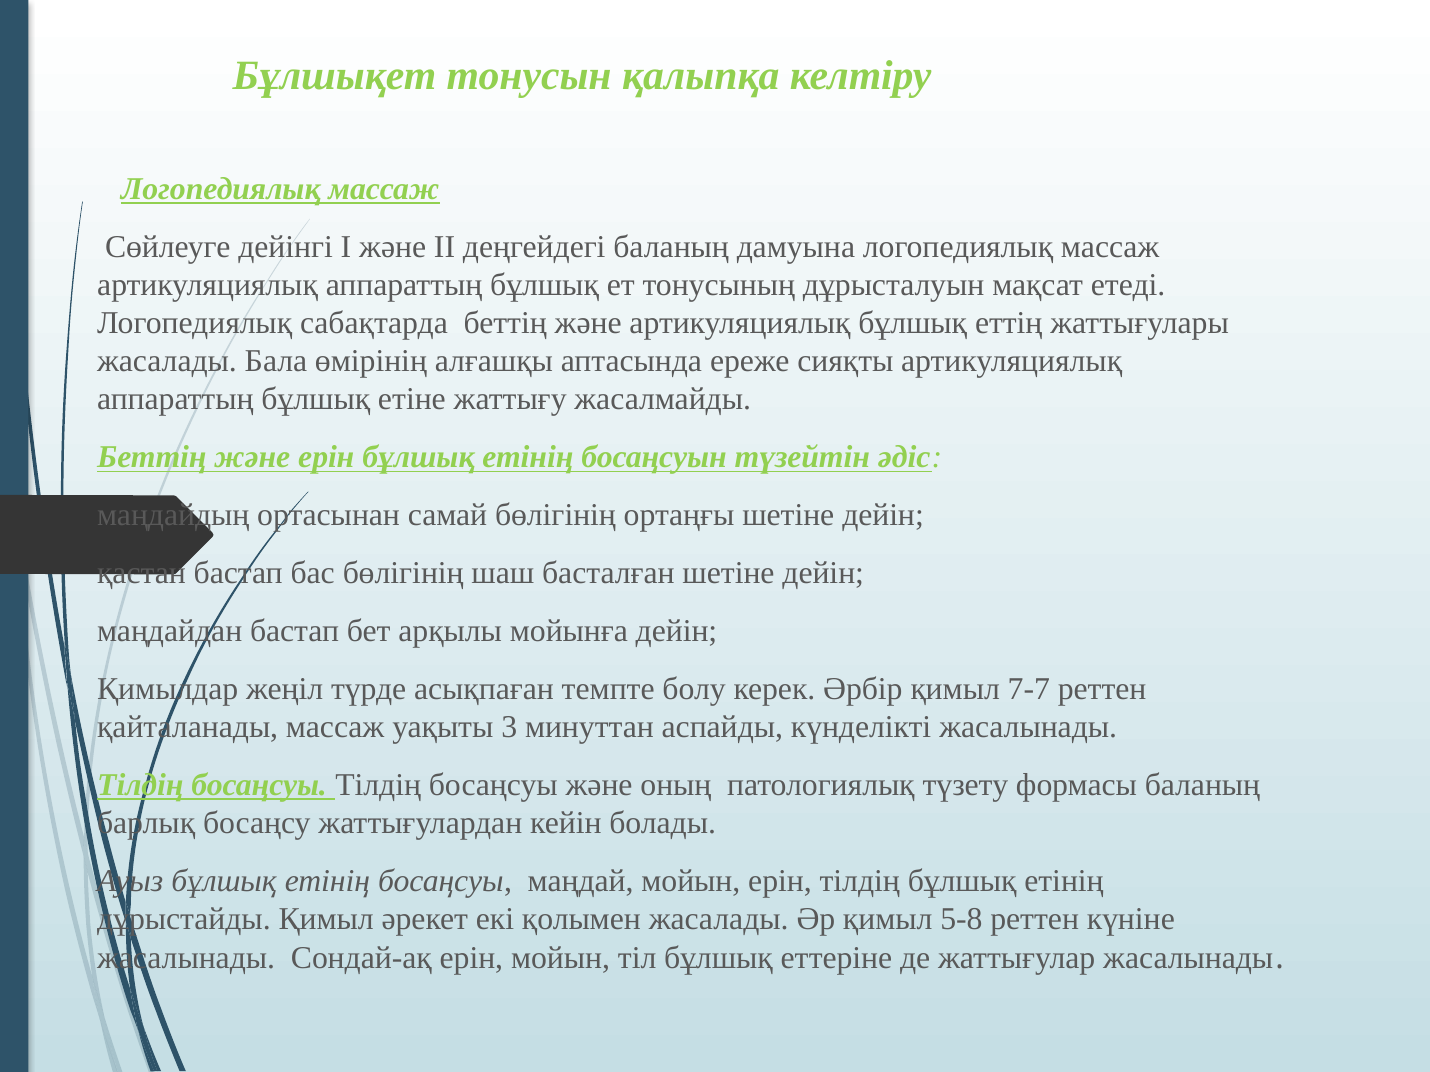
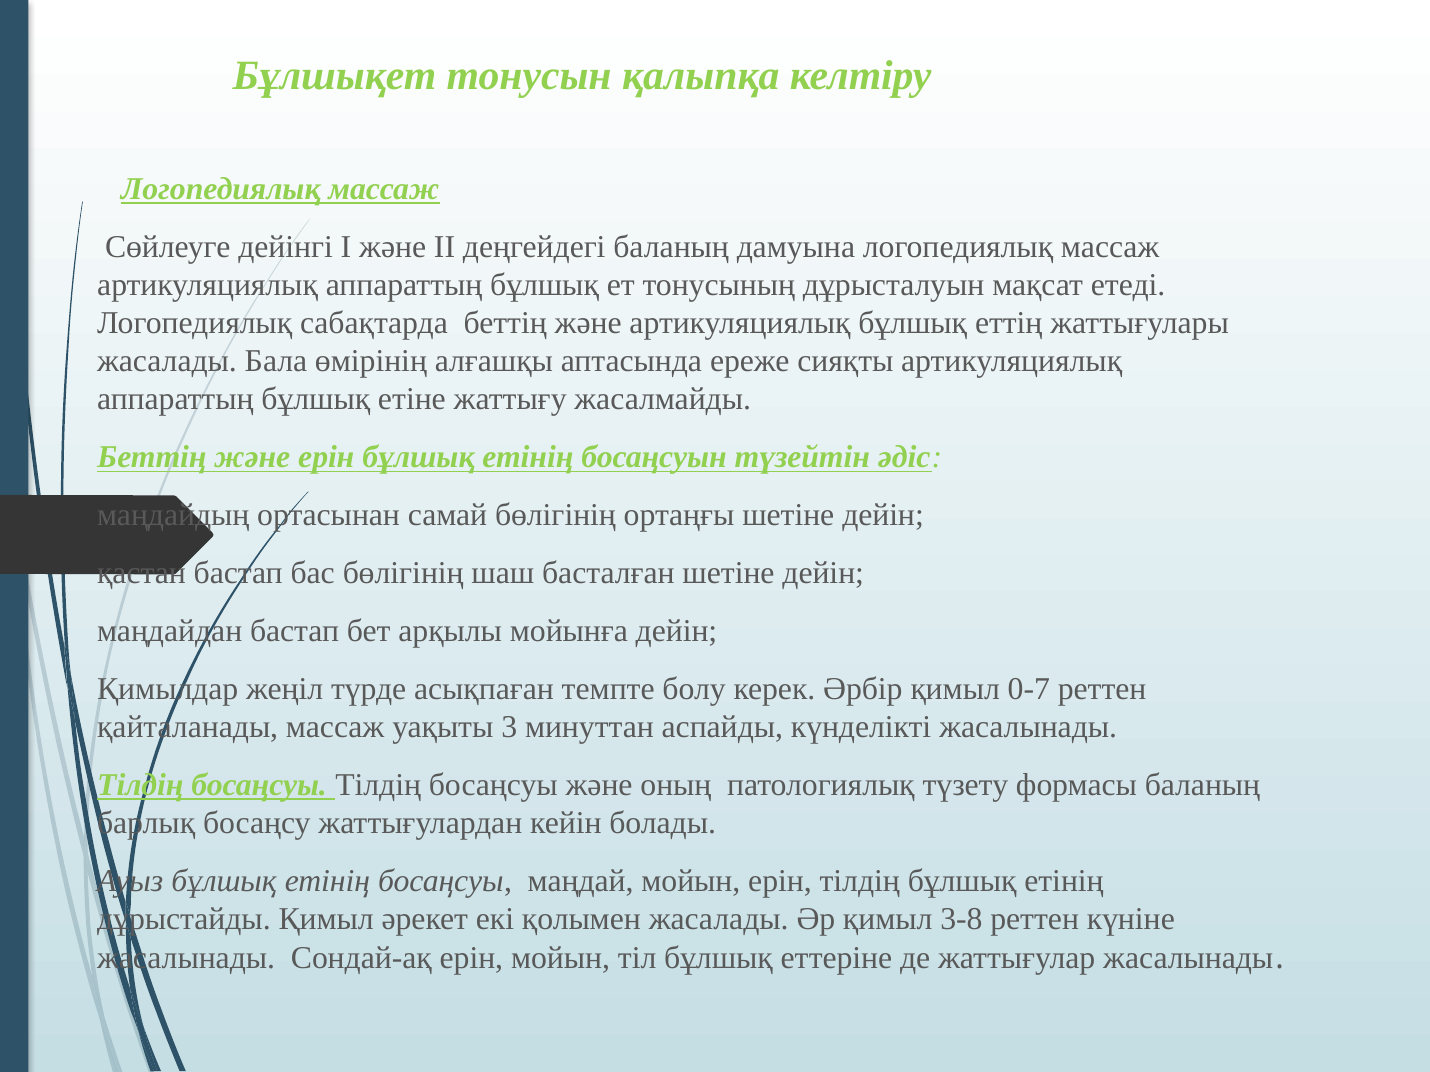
7-7: 7-7 -> 0-7
5-8: 5-8 -> 3-8
